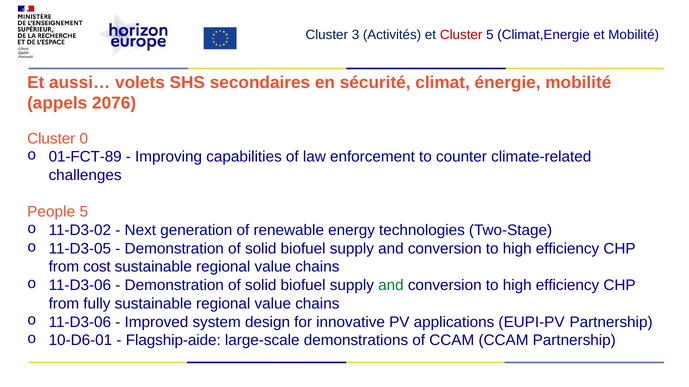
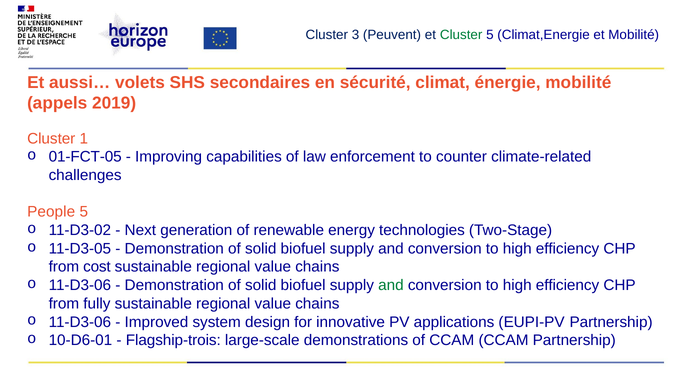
Activités: Activités -> Peuvent
Cluster at (461, 35) colour: red -> green
2076: 2076 -> 2019
0: 0 -> 1
01-FCT-89: 01-FCT-89 -> 01-FCT-05
Flagship-aide: Flagship-aide -> Flagship-trois
